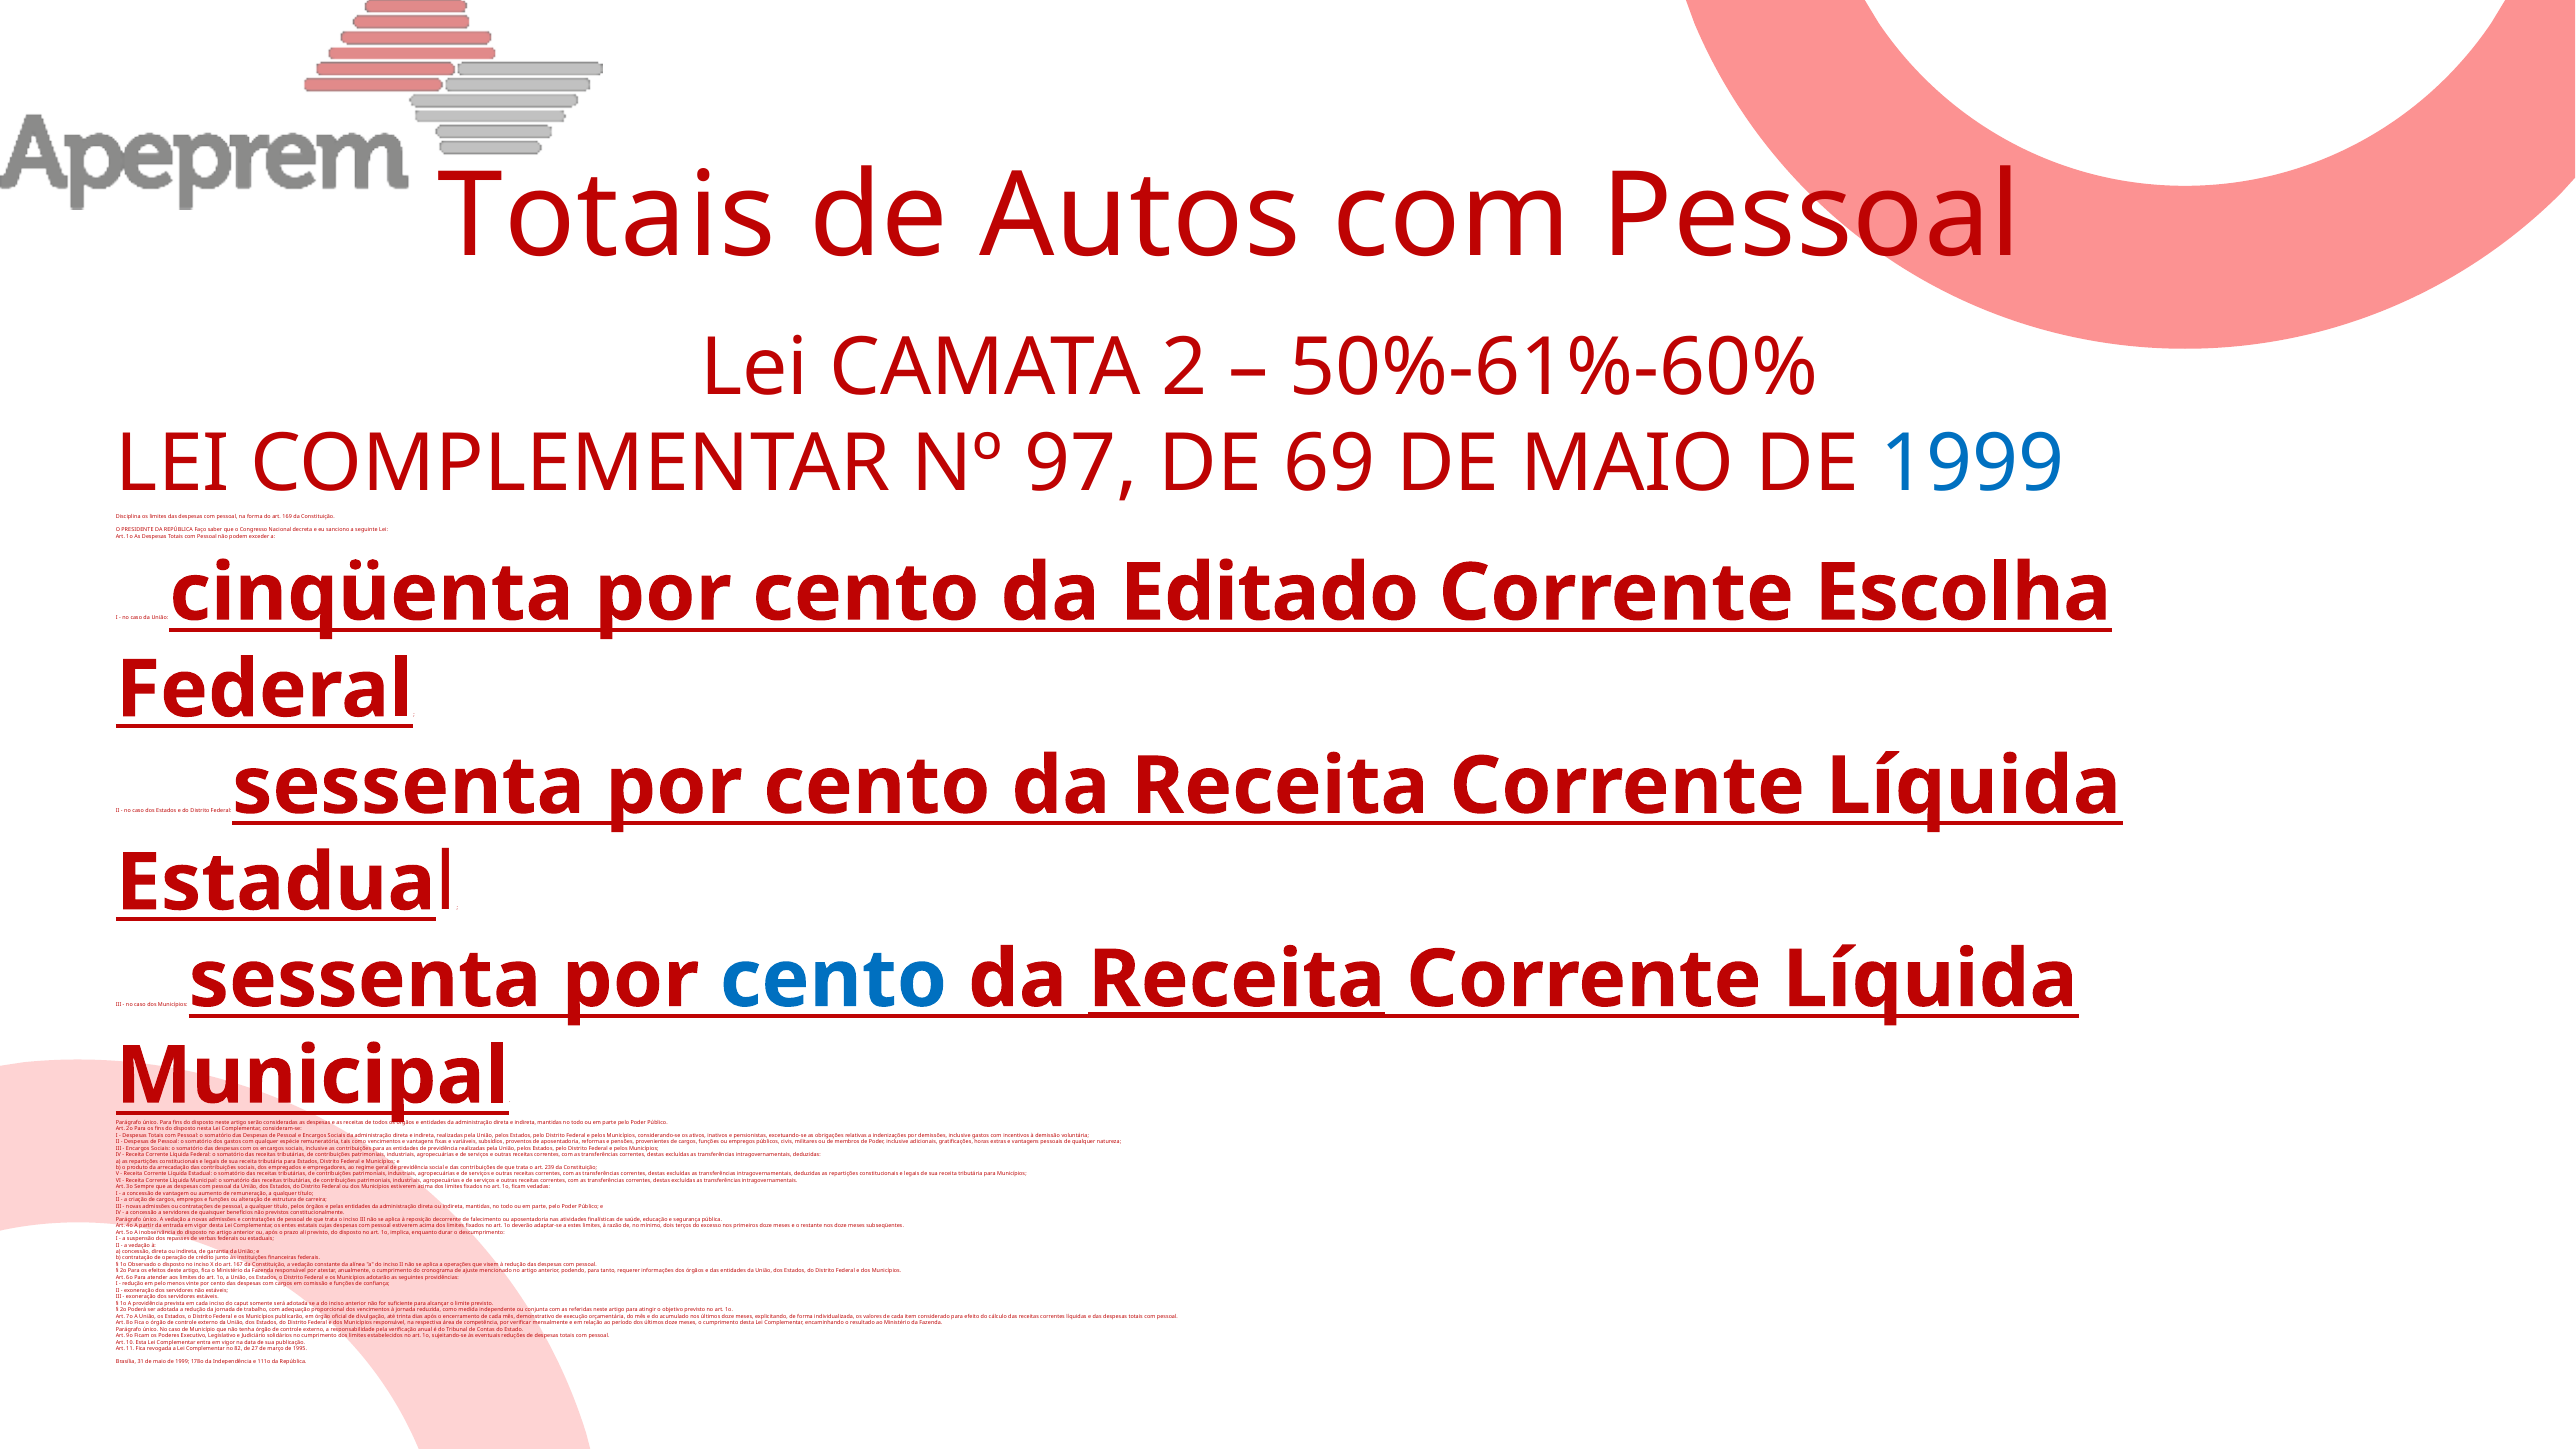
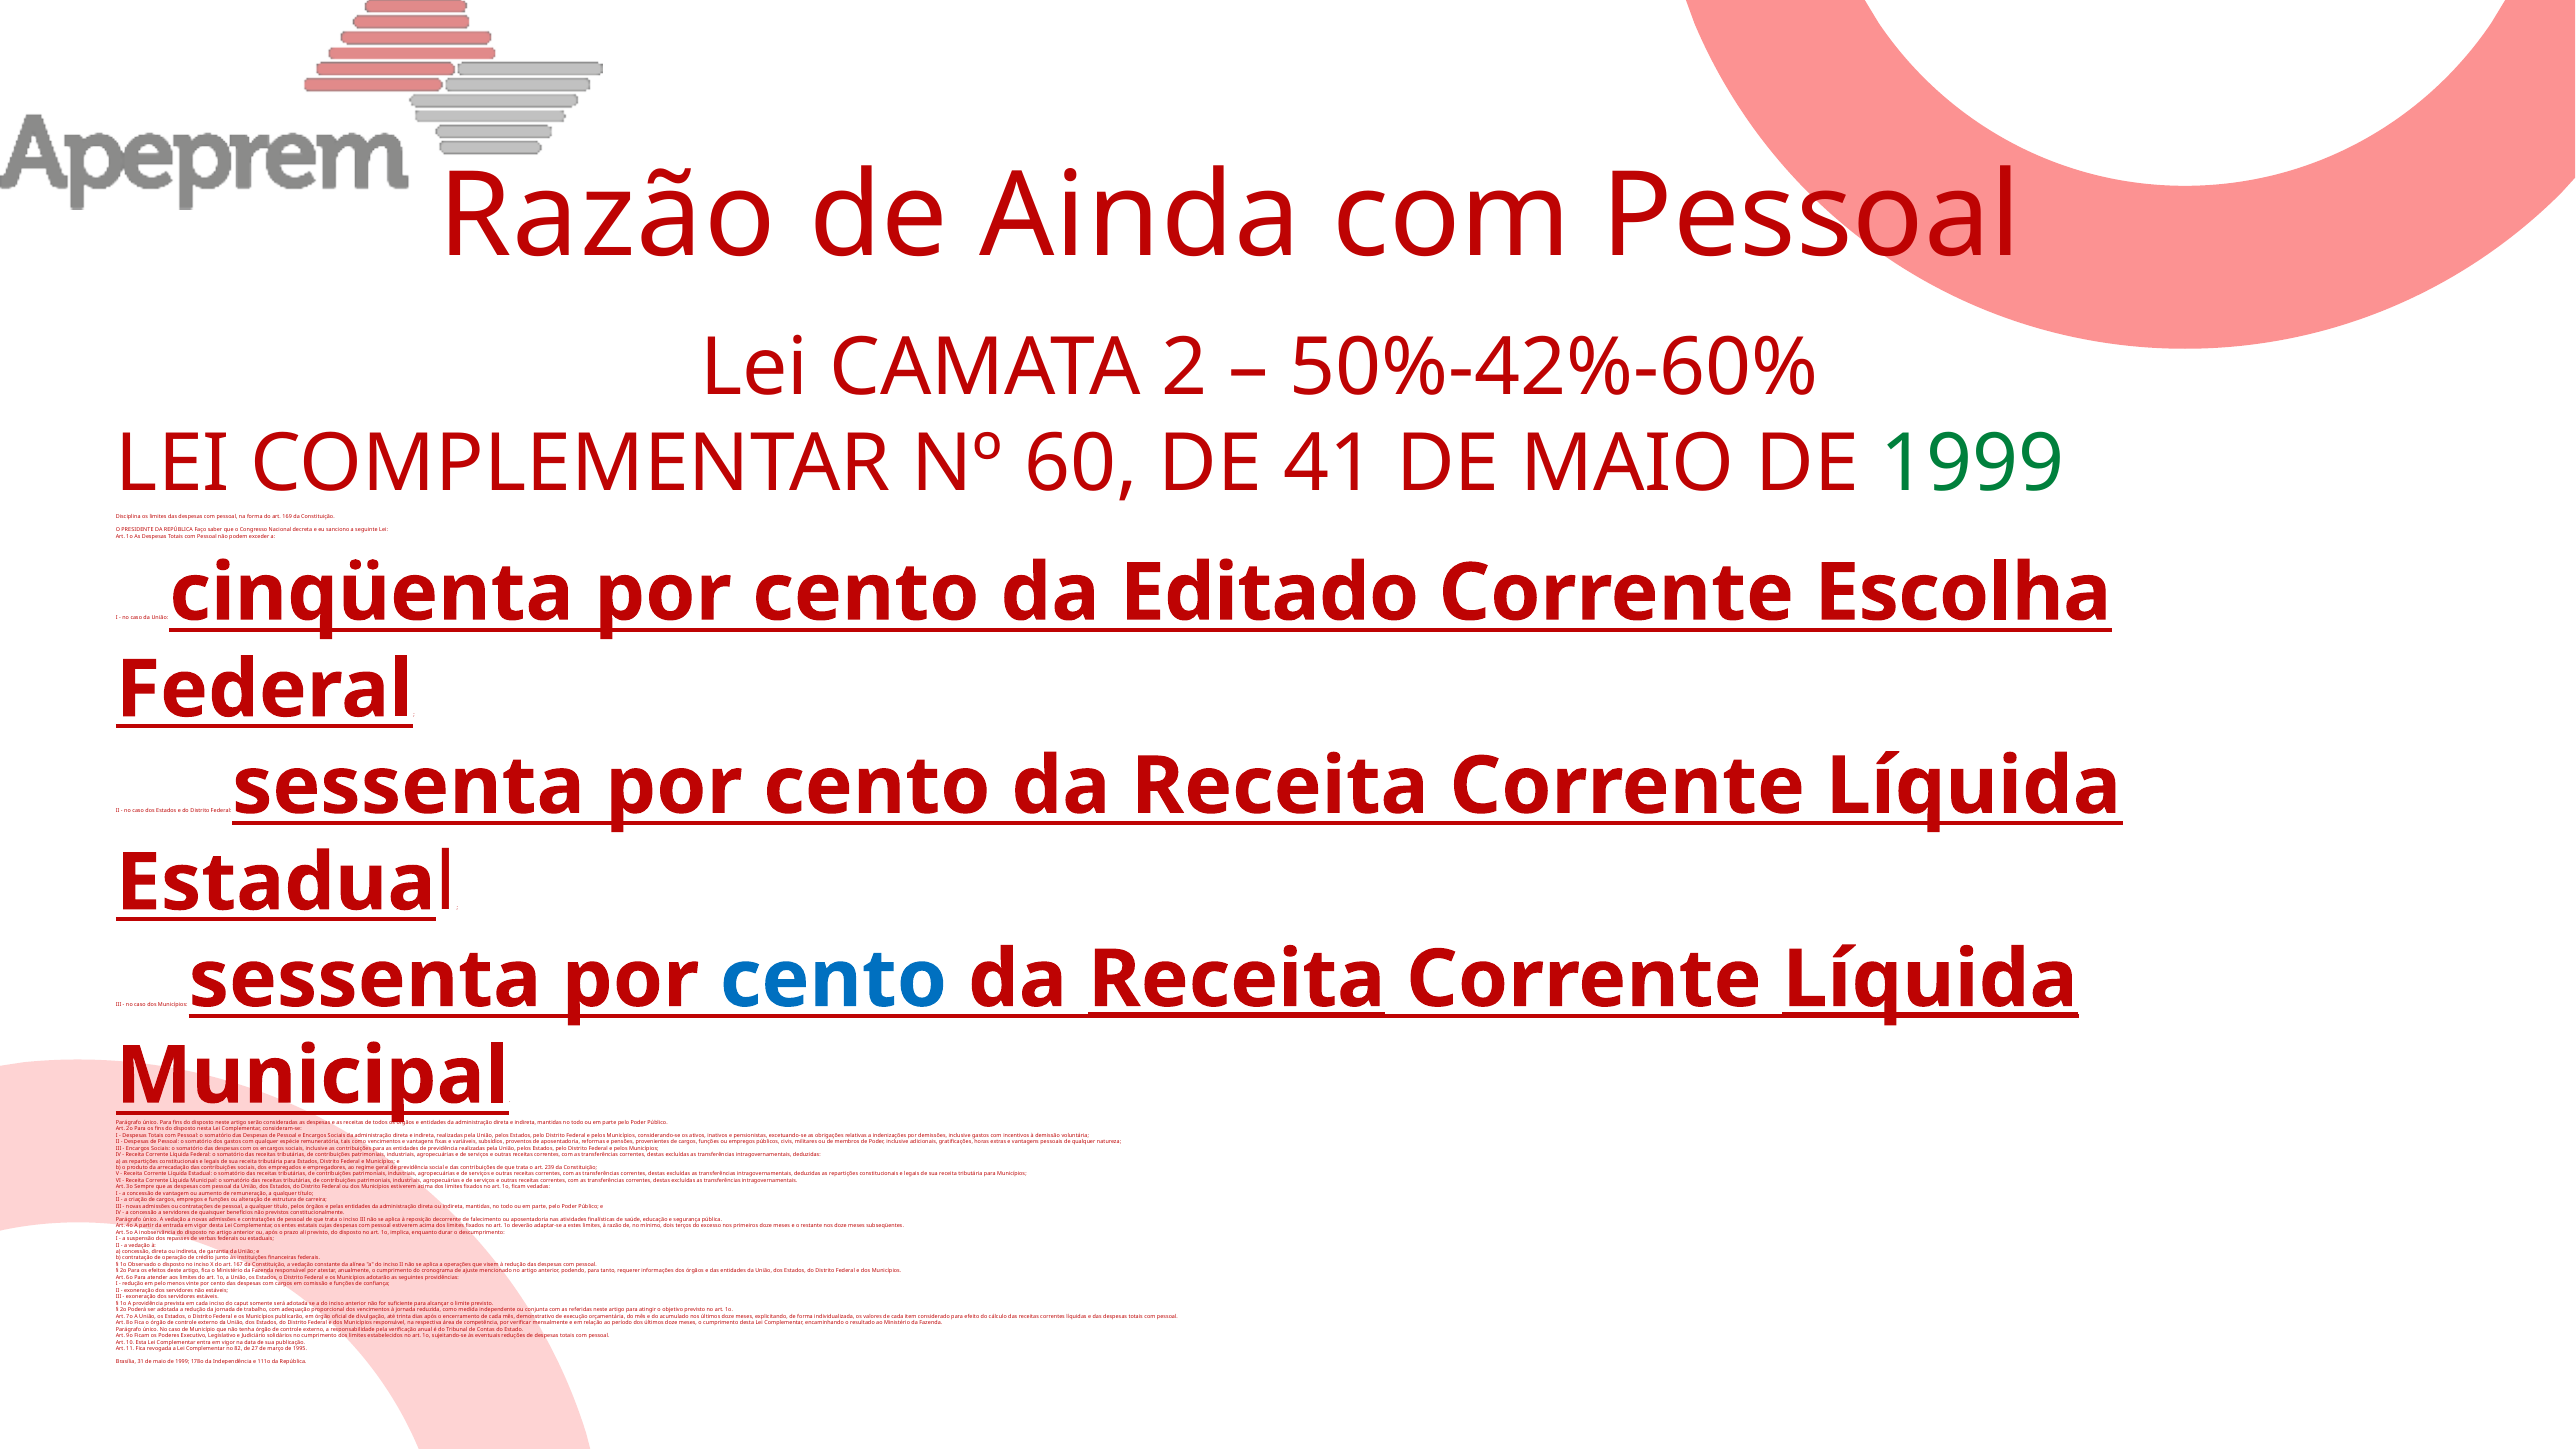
Totais at (607, 216): Totais -> Razão
Autos: Autos -> Ainda
50%-61%-60%: 50%-61%-60% -> 50%-42%-60%
97: 97 -> 60
69: 69 -> 41
1999 at (1972, 464) colour: blue -> green
Líquida at (1930, 980) underline: none -> present
